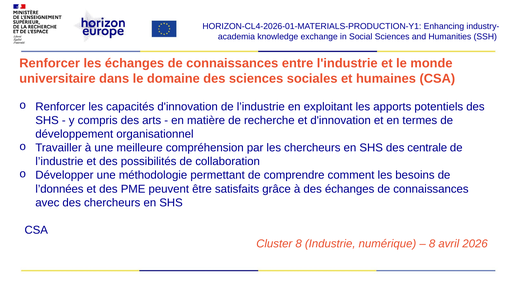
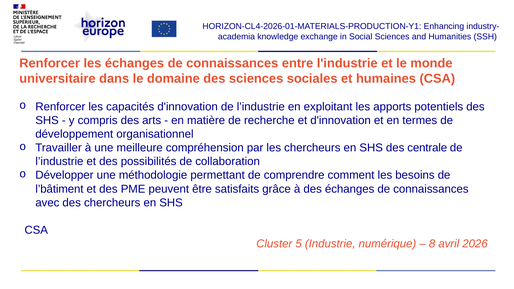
l’données: l’données -> l’bâtiment
Cluster 8: 8 -> 5
